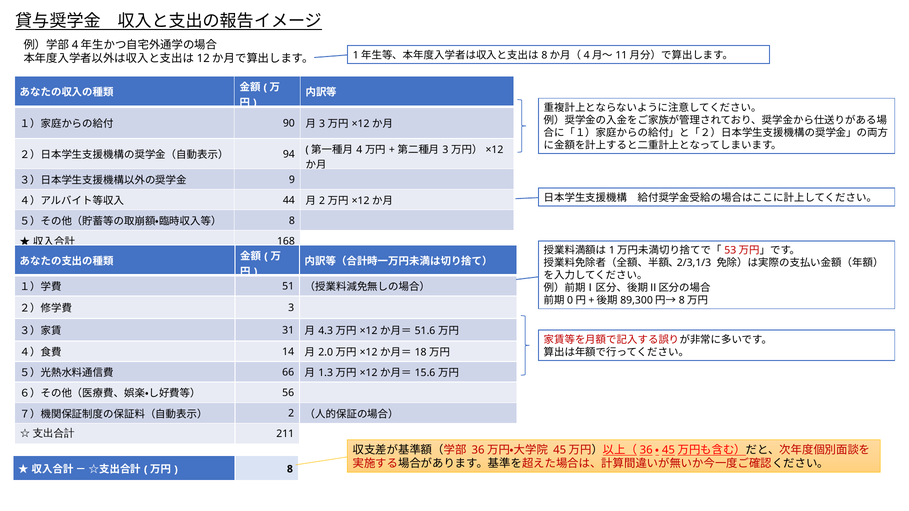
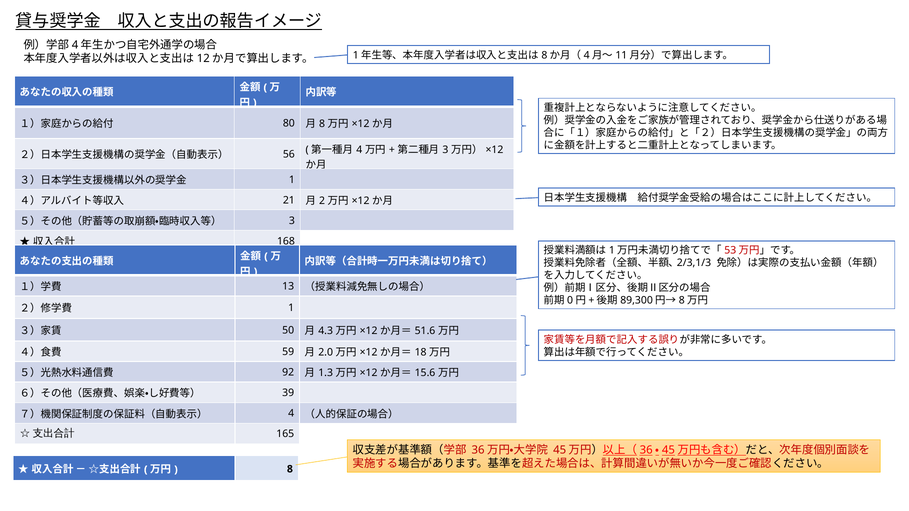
90: 90 -> 80
3 at (322, 124): 3 -> 8
94: 94 -> 56
9 at (292, 180): 9 -> 1
44: 44 -> 21
8 at (292, 221): 8 -> 3
51: 51 -> 13
3 at (291, 308): 3 -> 1
31: 31 -> 50
14: 14 -> 59
66: 66 -> 92
56: 56 -> 39
2 at (291, 414): 2 -> 4
211: 211 -> 165
